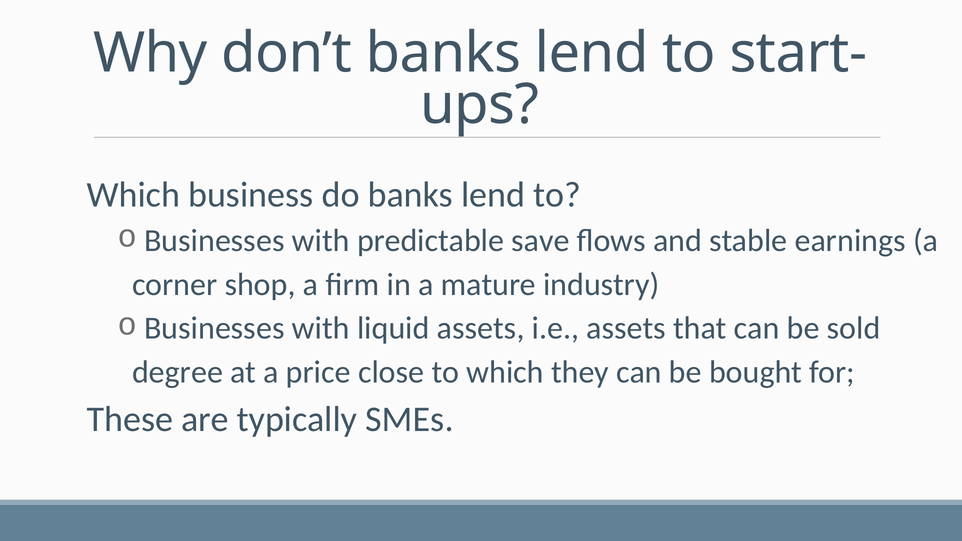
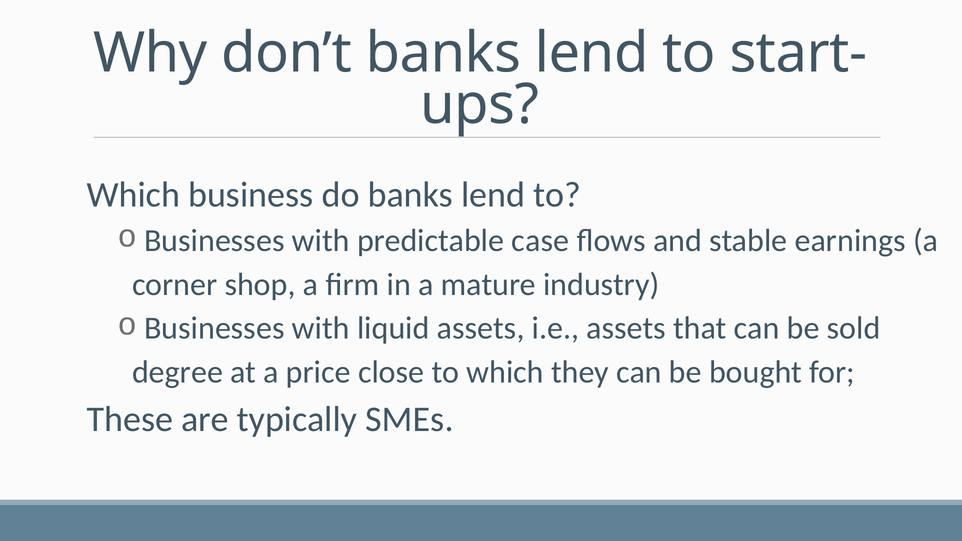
save: save -> case
